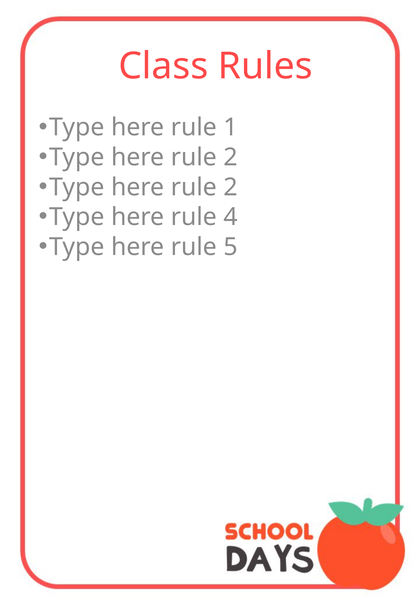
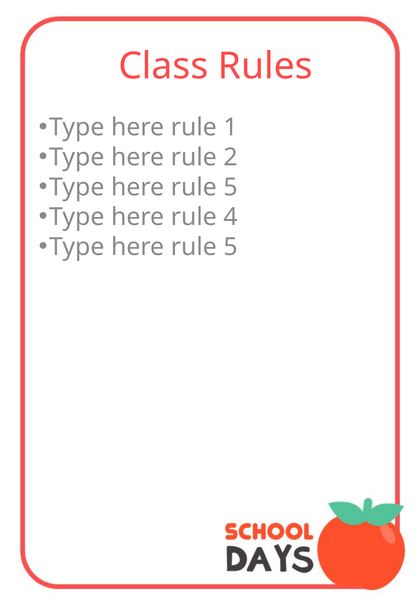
2 at (230, 187): 2 -> 5
